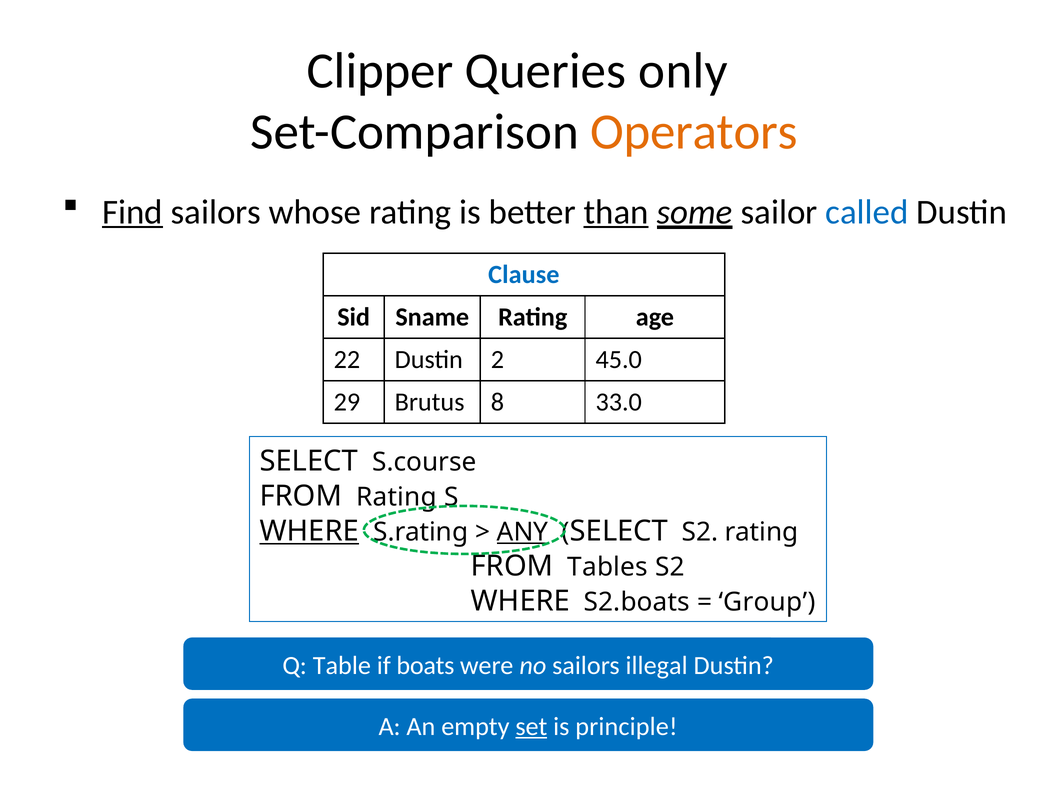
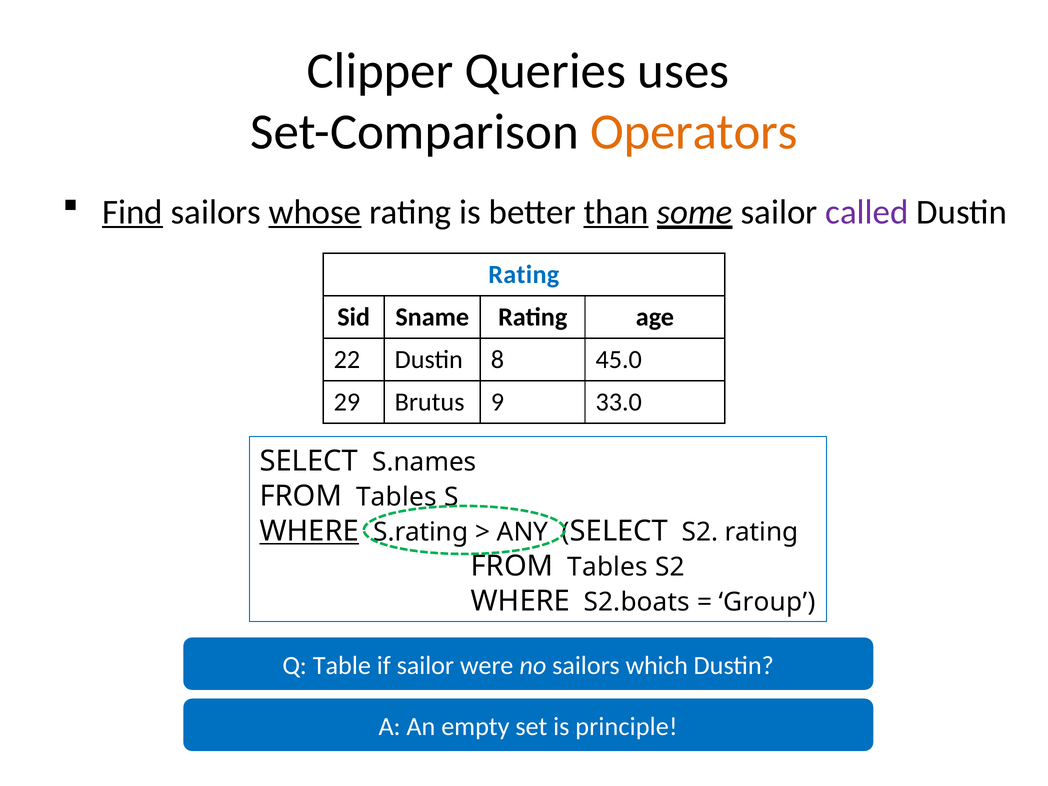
only: only -> uses
whose underline: none -> present
called colour: blue -> purple
Clause at (524, 275): Clause -> Rating
2: 2 -> 8
8: 8 -> 9
S.course: S.course -> S.names
Rating at (396, 497): Rating -> Tables
ANY underline: present -> none
if boats: boats -> sailor
illegal: illegal -> which
set underline: present -> none
